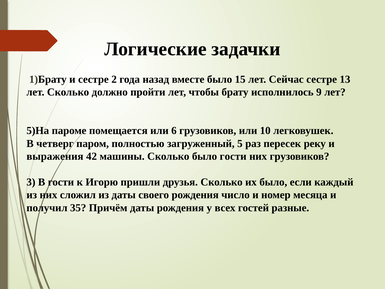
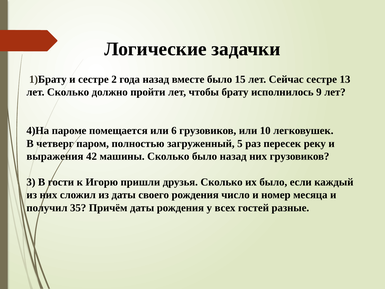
5)На: 5)На -> 4)На
было гости: гости -> назад
